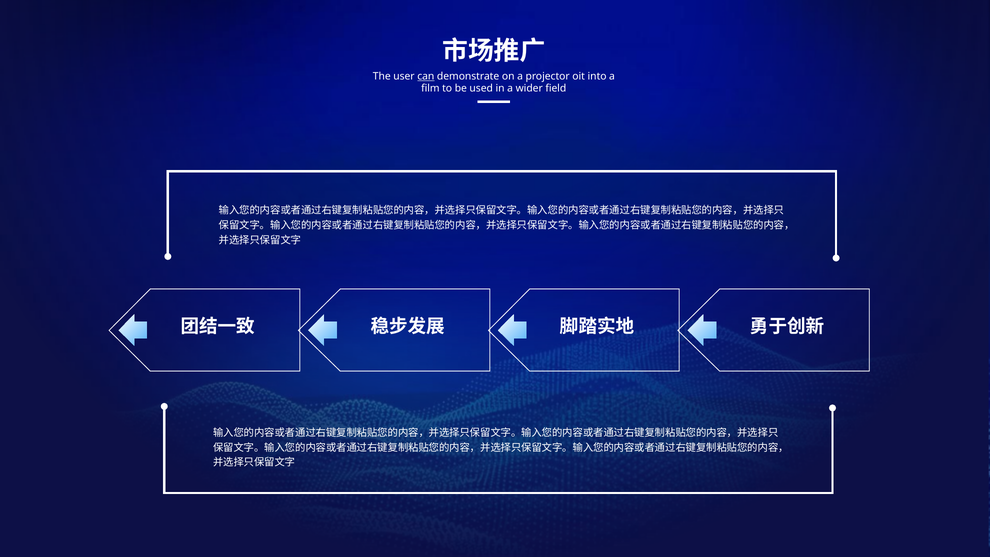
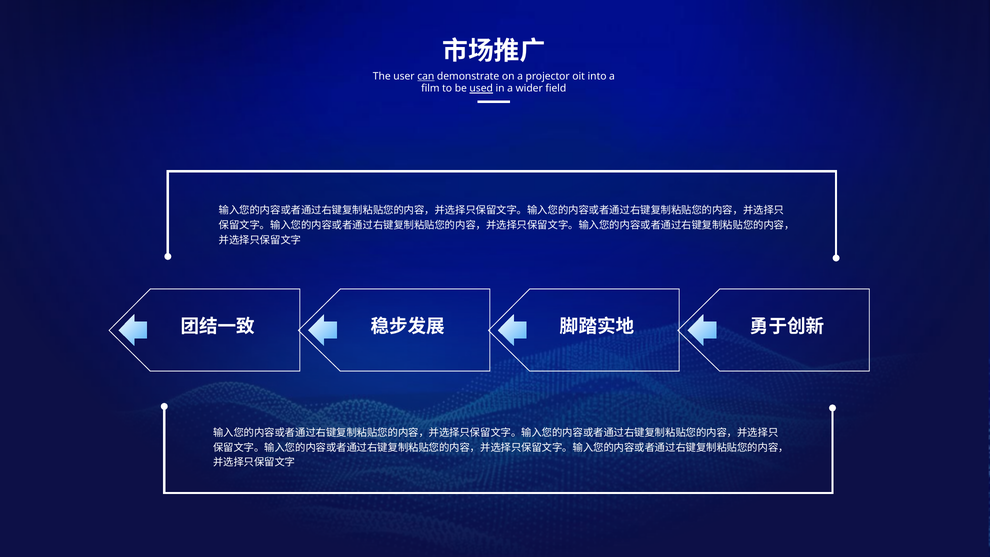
used underline: none -> present
